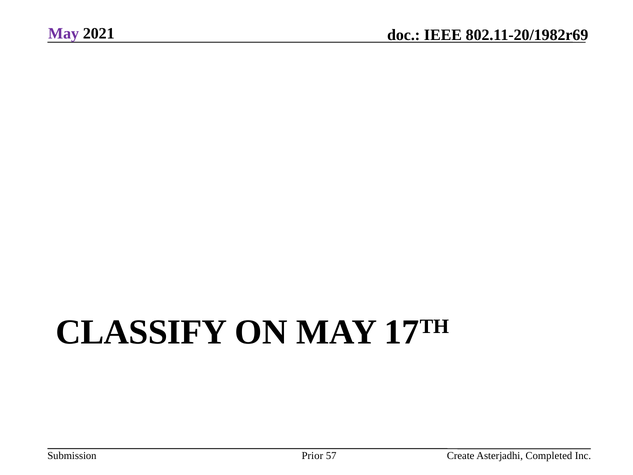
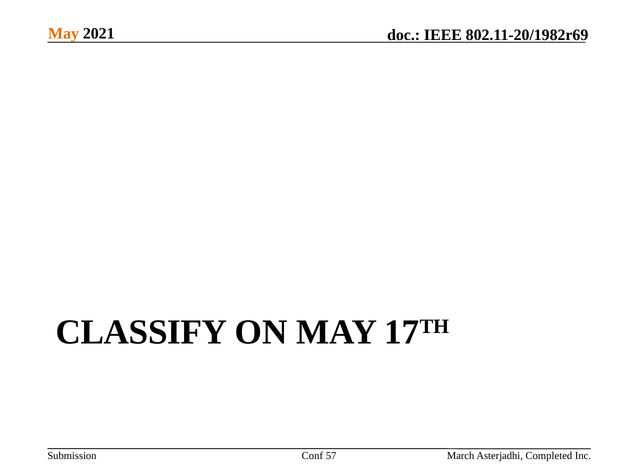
May at (64, 34) colour: purple -> orange
Prior: Prior -> Conf
Create: Create -> March
